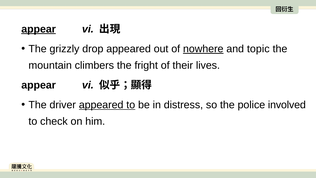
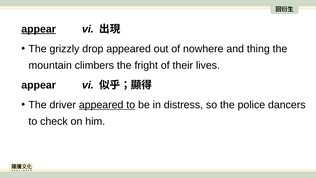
nowhere underline: present -> none
topic: topic -> thing
involved: involved -> dancers
